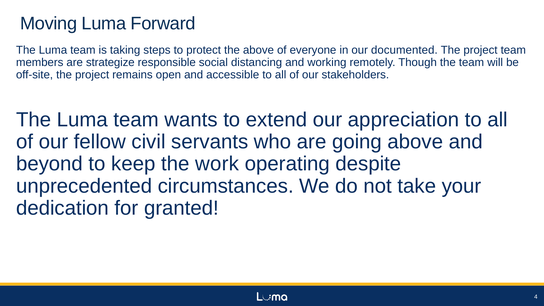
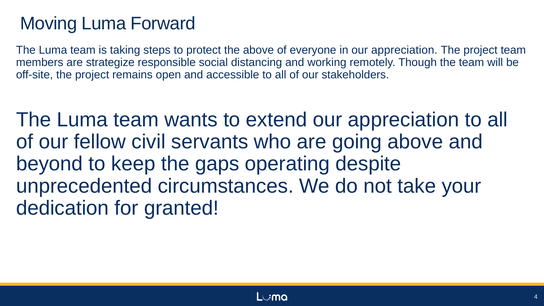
in our documented: documented -> appreciation
work: work -> gaps
